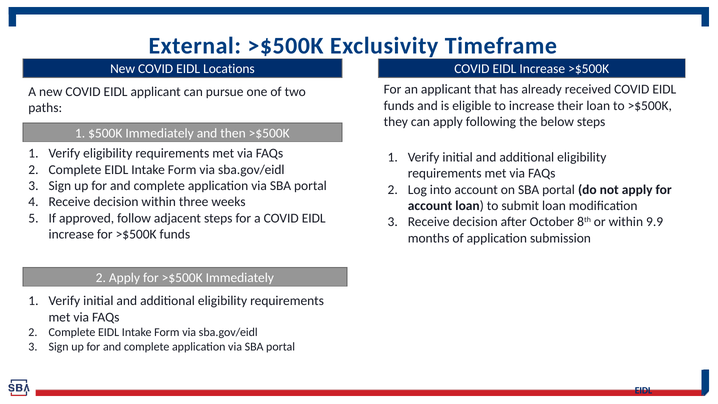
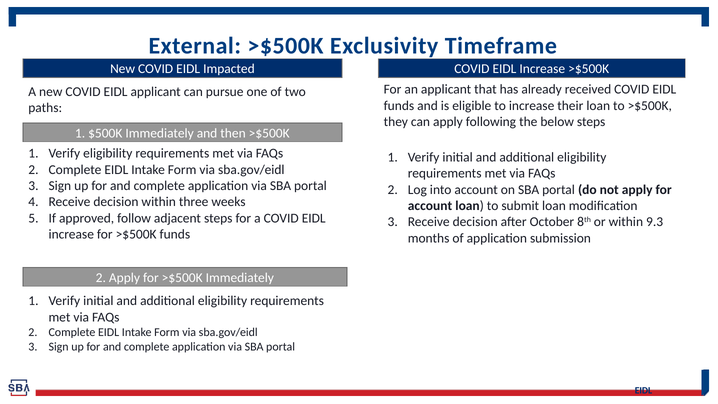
Locations: Locations -> Impacted
9.9: 9.9 -> 9.3
